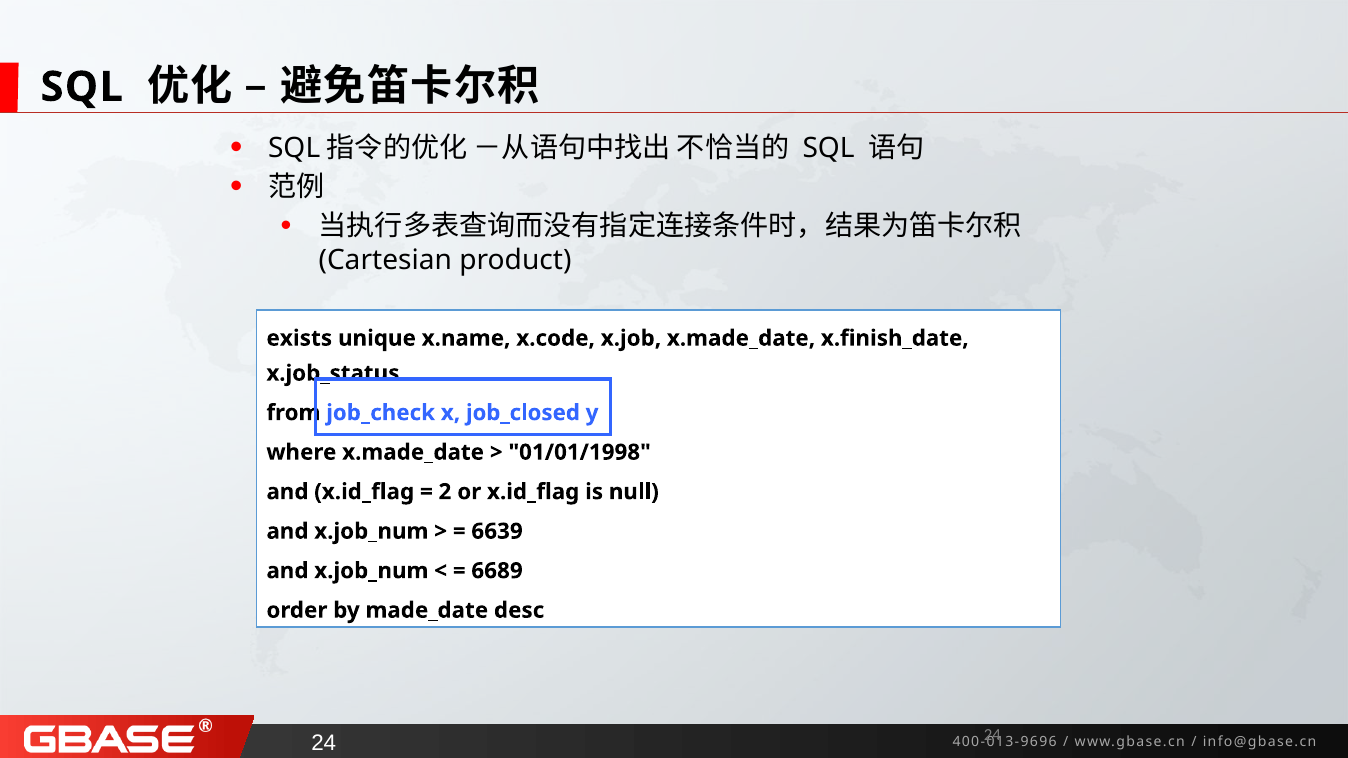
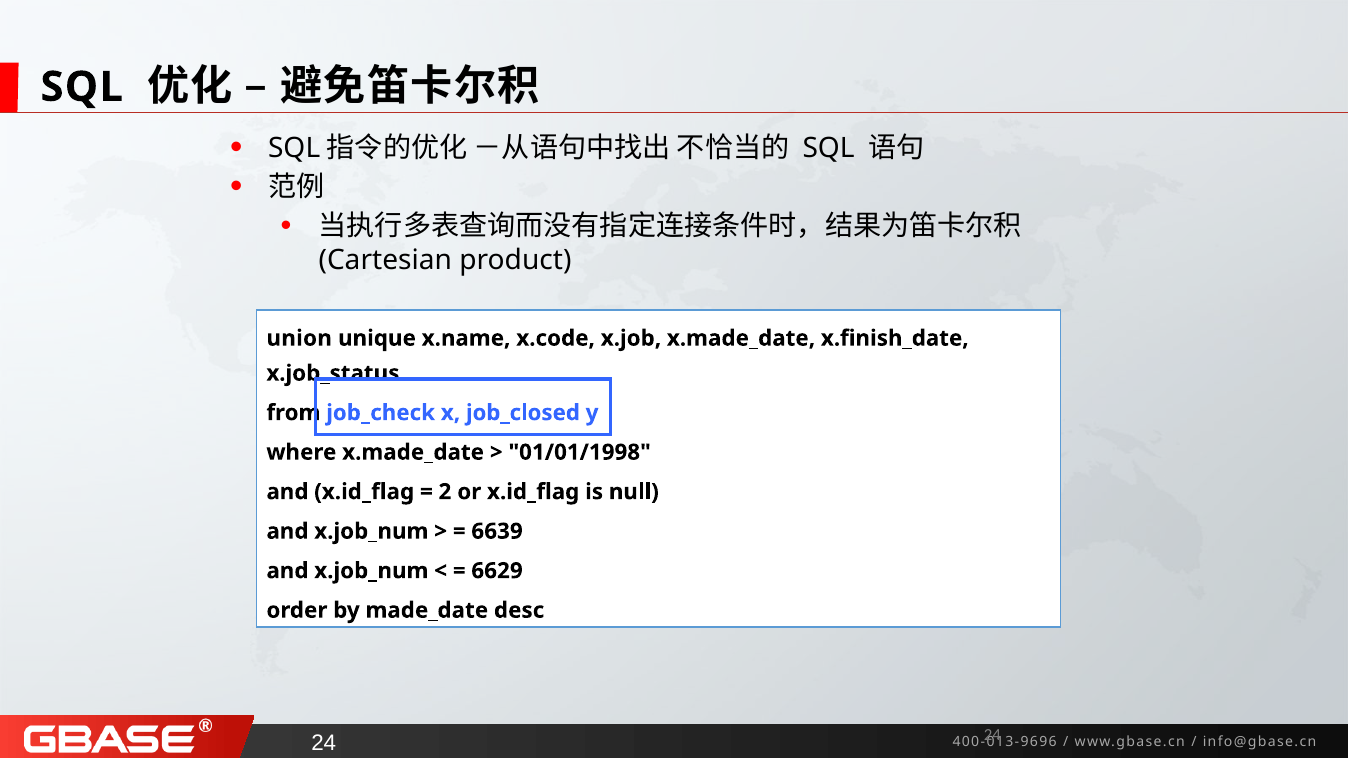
exists: exists -> union
6689: 6689 -> 6629
